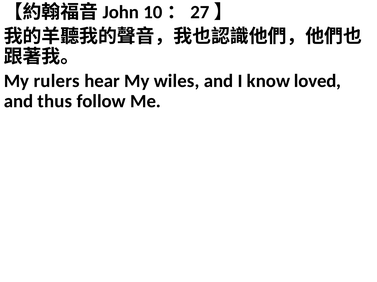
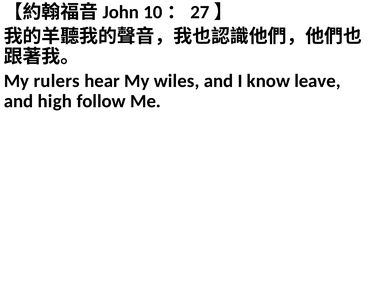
loved: loved -> leave
thus: thus -> high
